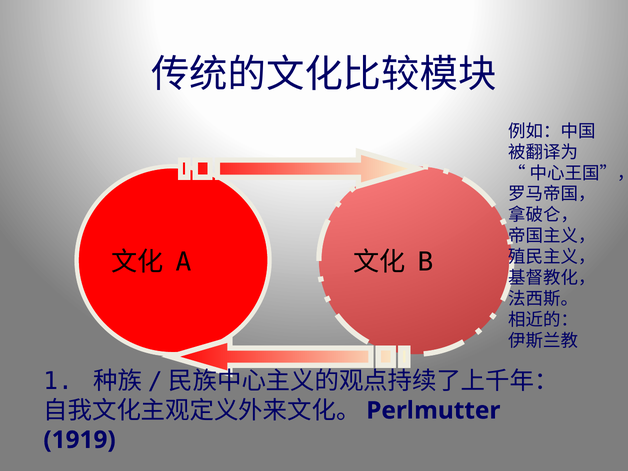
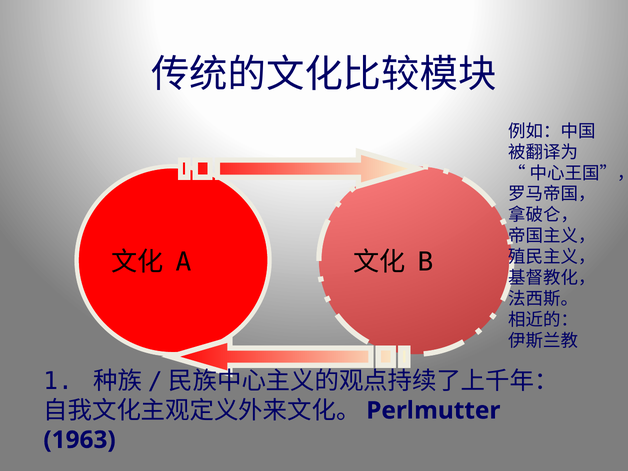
1919: 1919 -> 1963
